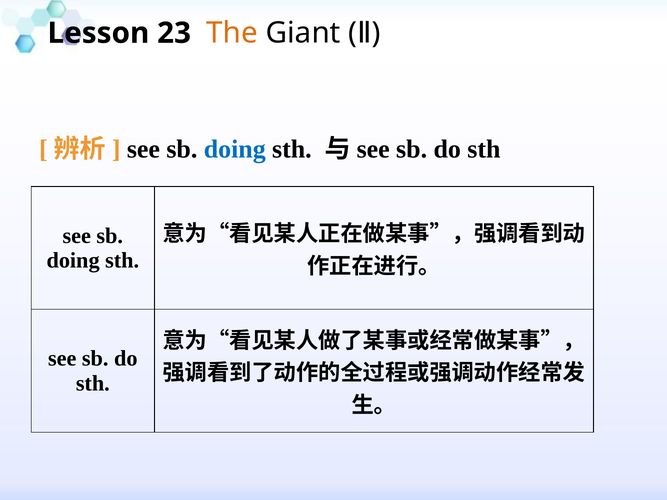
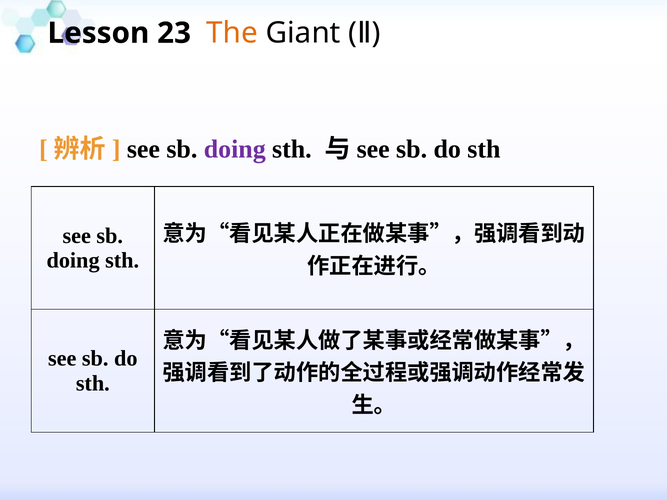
doing at (235, 149) colour: blue -> purple
